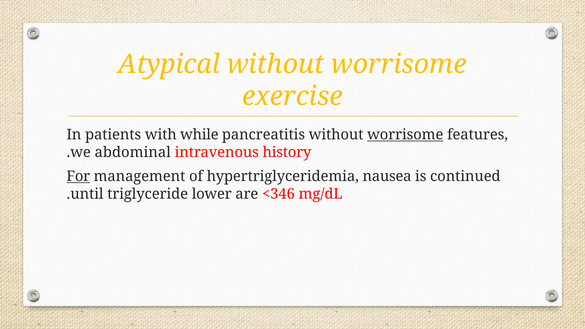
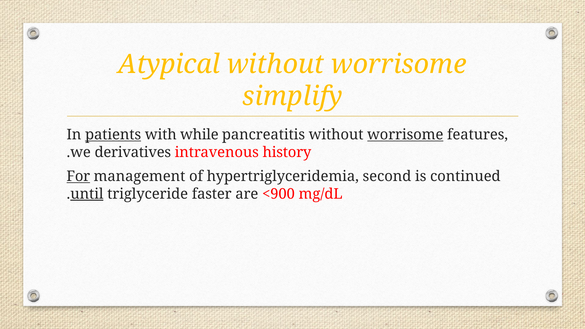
exercise: exercise -> simplify
patients underline: none -> present
abdominal: abdominal -> derivatives
nausea: nausea -> second
until underline: none -> present
lower: lower -> faster
<346: <346 -> <900
